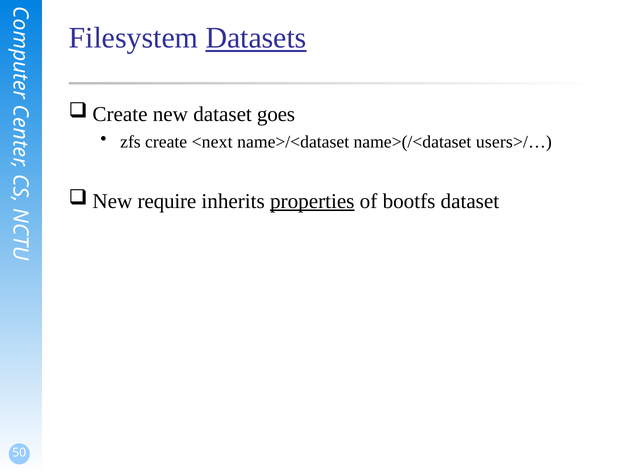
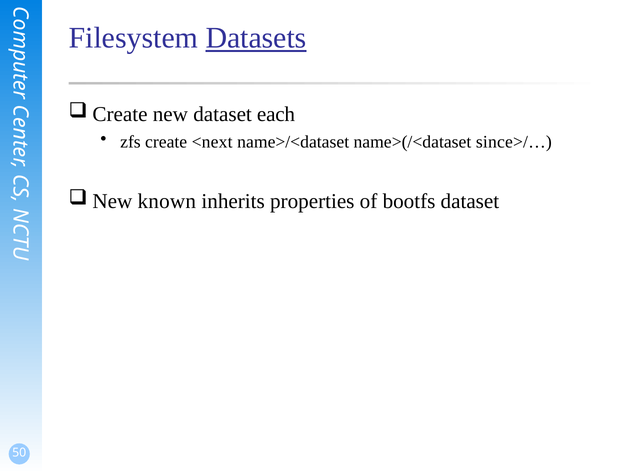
goes: goes -> each
users>/…: users>/… -> since>/…
require: require -> known
properties underline: present -> none
